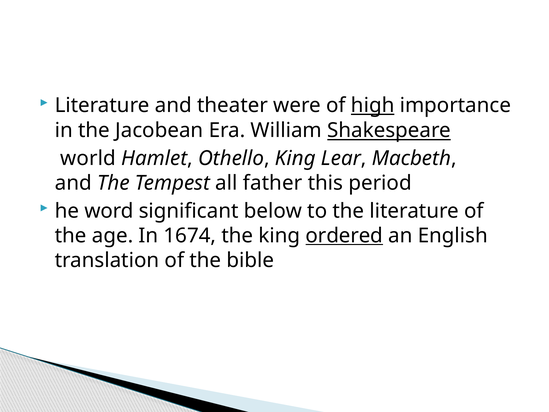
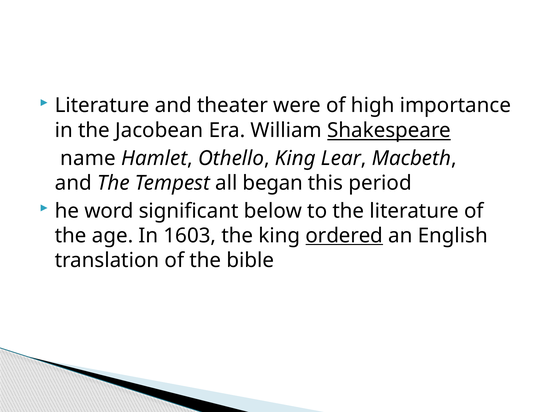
high underline: present -> none
world: world -> name
father: father -> began
1674: 1674 -> 1603
